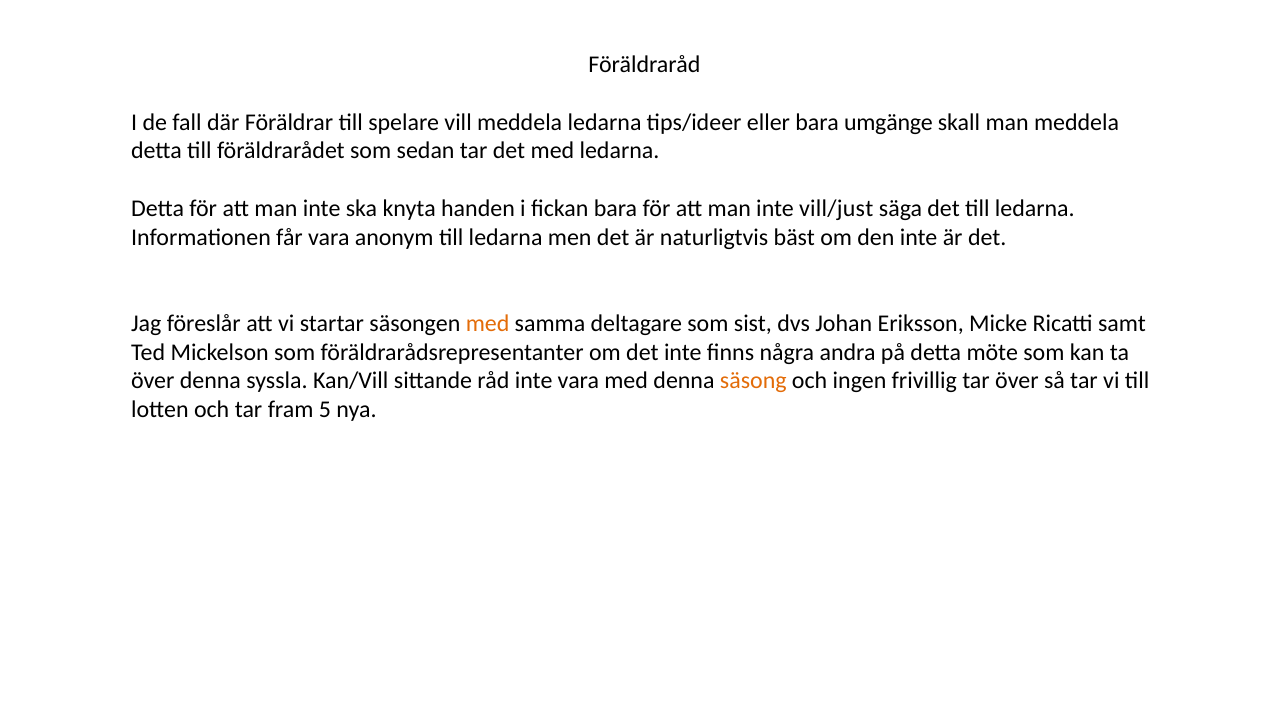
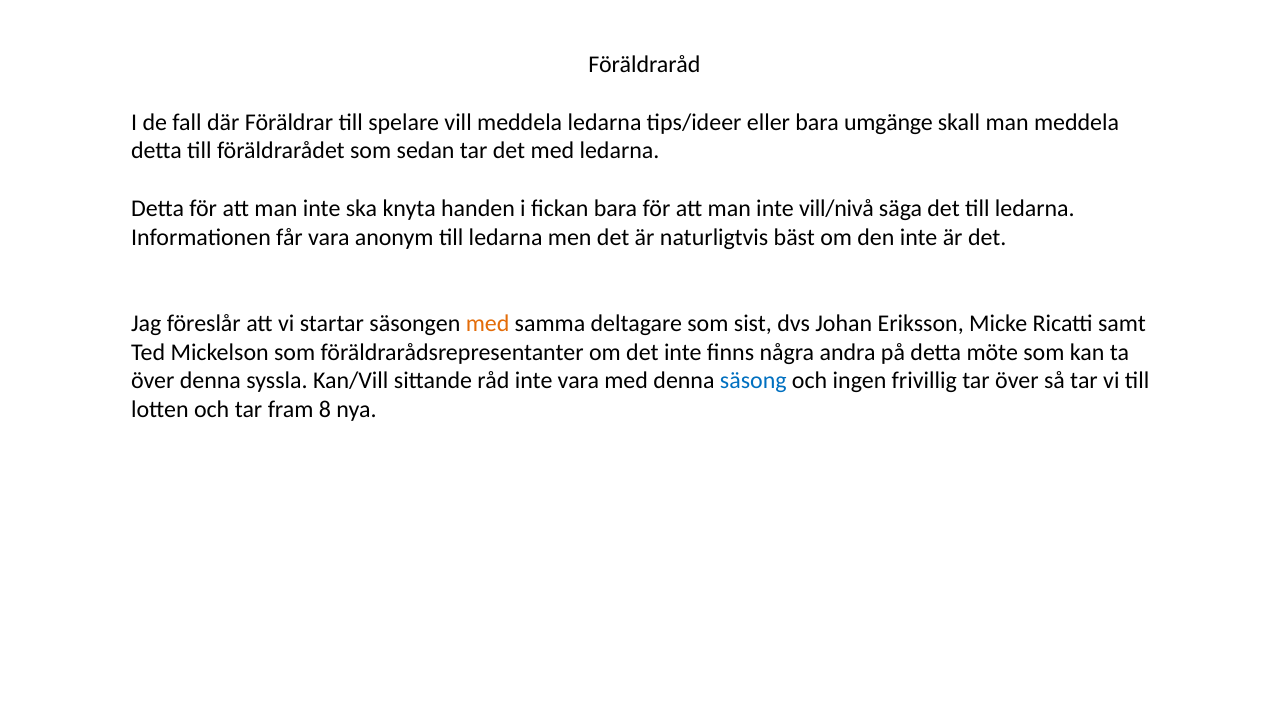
vill/just: vill/just -> vill/nivå
säsong colour: orange -> blue
5: 5 -> 8
